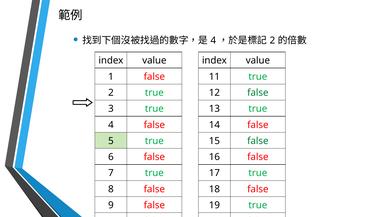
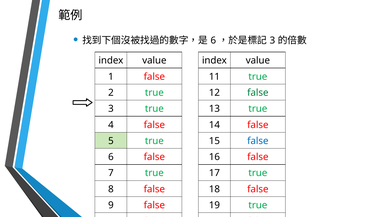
4 at (213, 40): 4 -> 6
2 at (272, 40): 2 -> 3
false at (258, 141) colour: green -> blue
